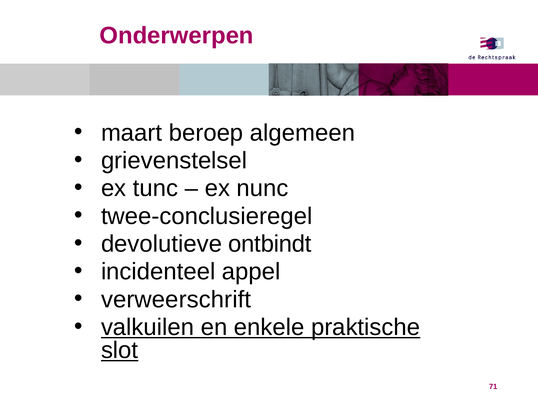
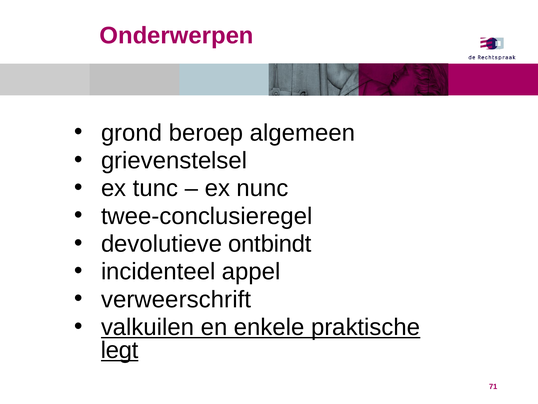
maart: maart -> grond
slot: slot -> legt
